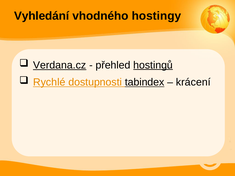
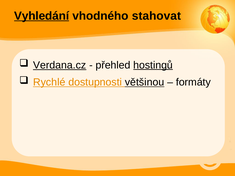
Vyhledání underline: none -> present
hostingy: hostingy -> stahovat
tabindex: tabindex -> většinou
krácení: krácení -> formáty
